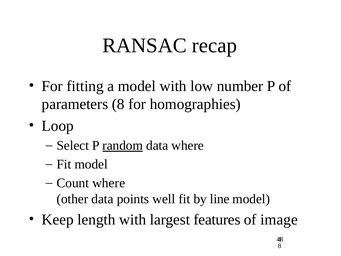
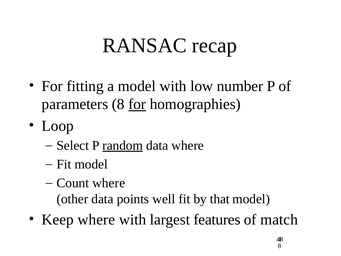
for at (137, 104) underline: none -> present
line: line -> that
Keep length: length -> where
image: image -> match
